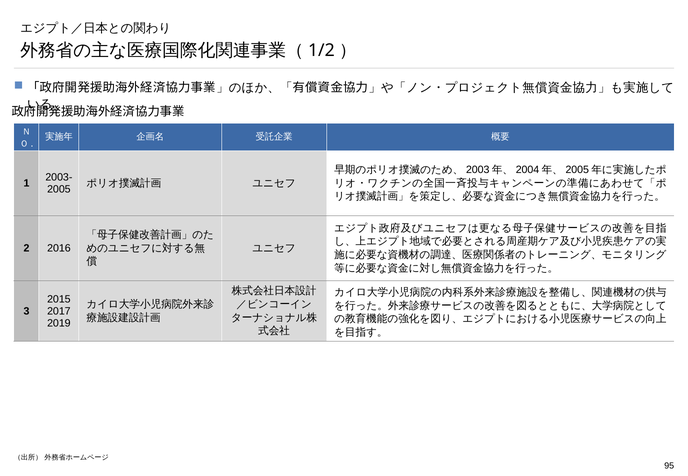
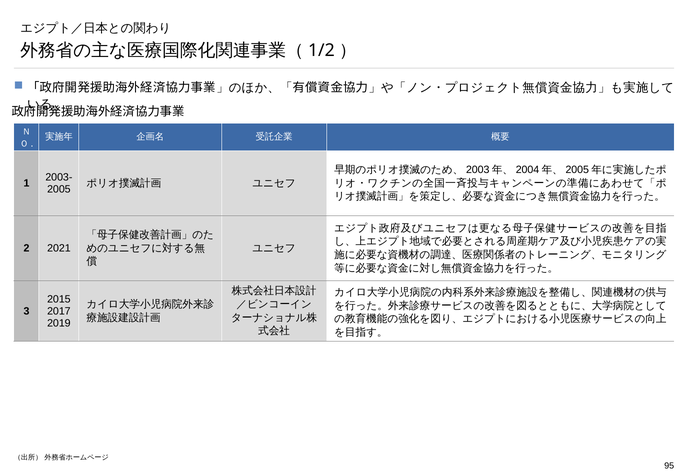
2016: 2016 -> 2021
